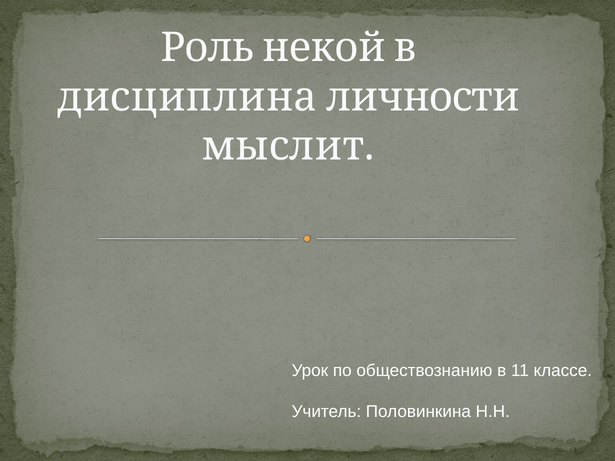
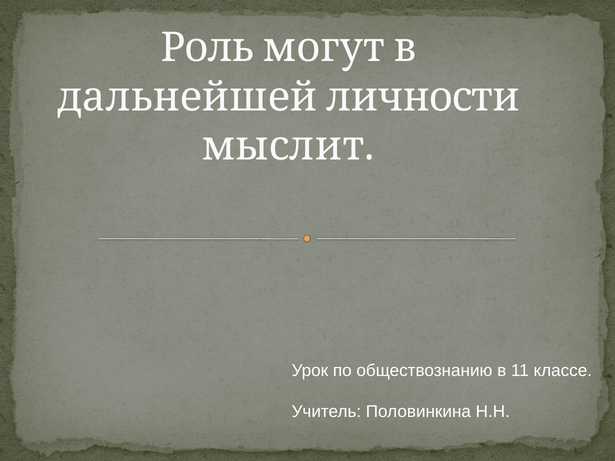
некой: некой -> могут
дисциплина: дисциплина -> дальнейшей
